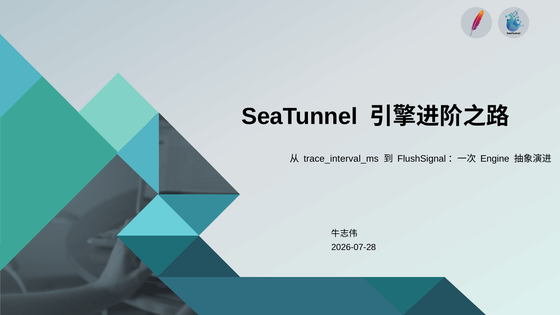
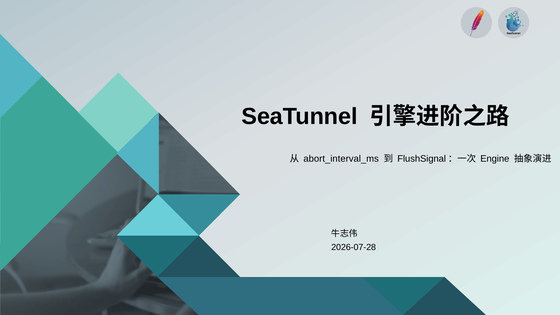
trace_interval_ms: trace_interval_ms -> abort_interval_ms
